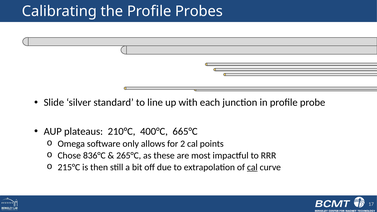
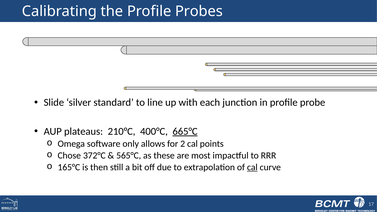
665°C underline: none -> present
836°C: 836°C -> 372°C
265°C: 265°C -> 565°C
215°C: 215°C -> 165°C
